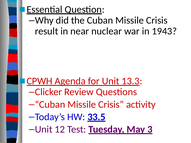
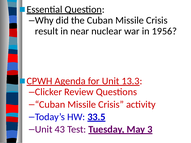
1943: 1943 -> 1956
12: 12 -> 43
